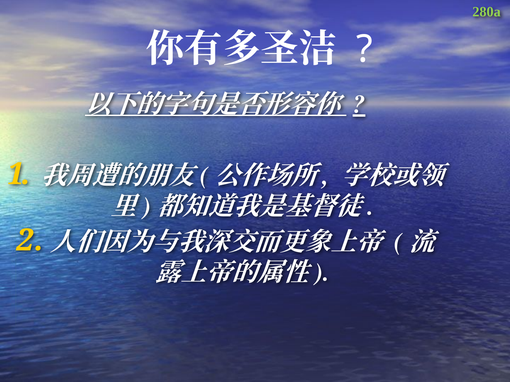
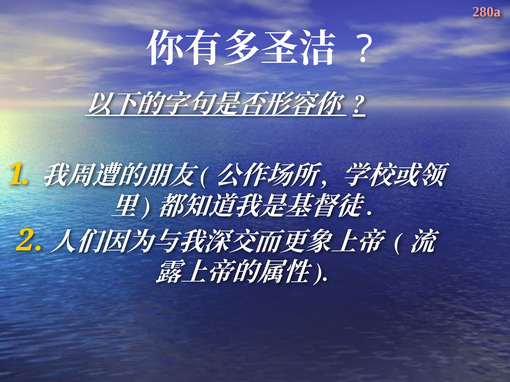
280a colour: light green -> pink
